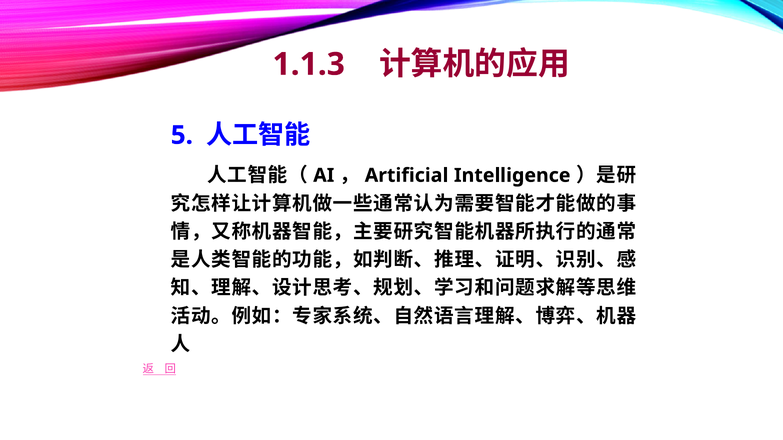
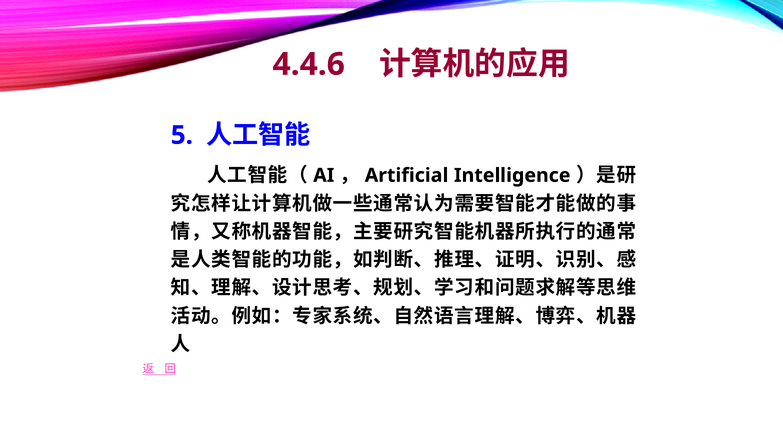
1.1.3: 1.1.3 -> 4.4.6
